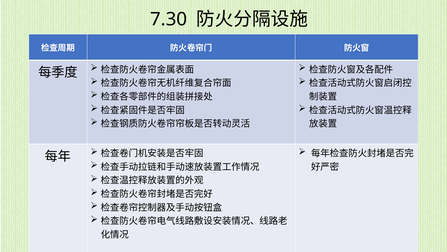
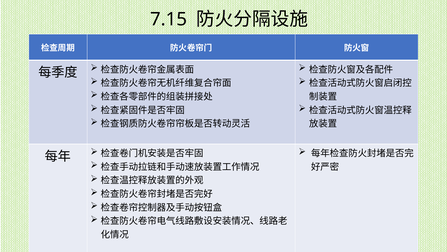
7.30: 7.30 -> 7.15
